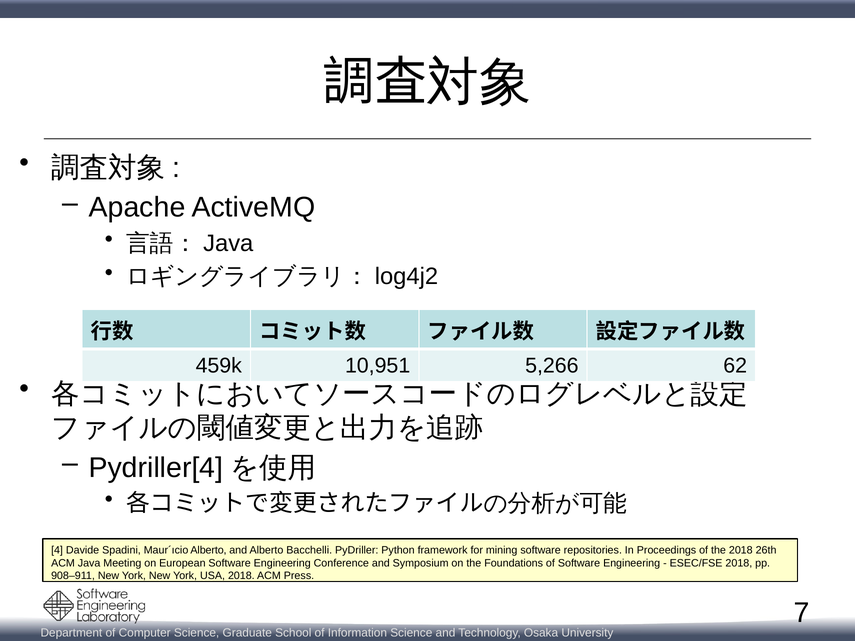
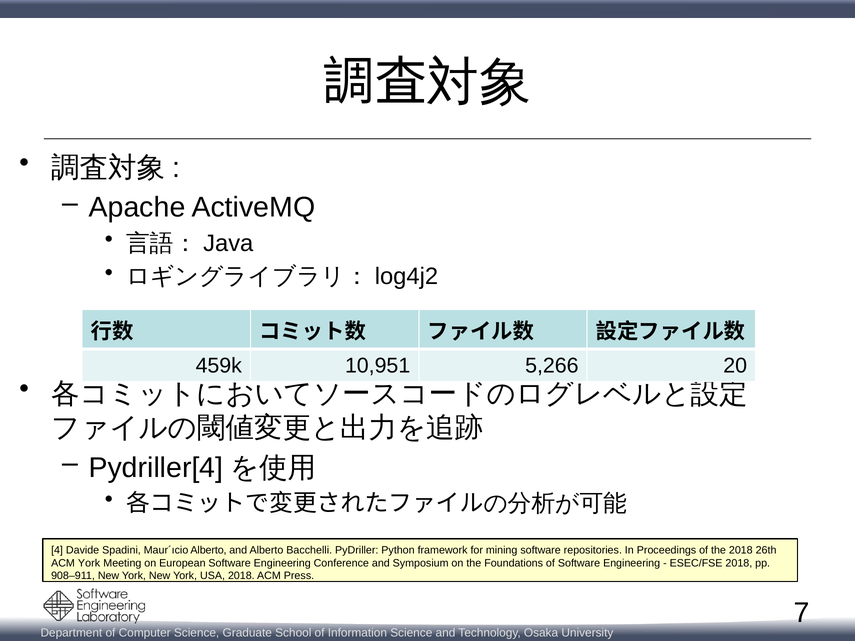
62: 62 -> 20
ACM Java: Java -> York
